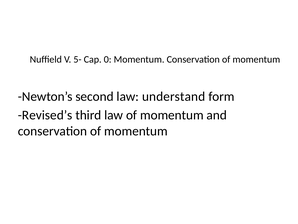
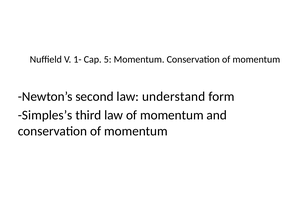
5-: 5- -> 1-
0: 0 -> 5
Revised’s: Revised’s -> Simples’s
